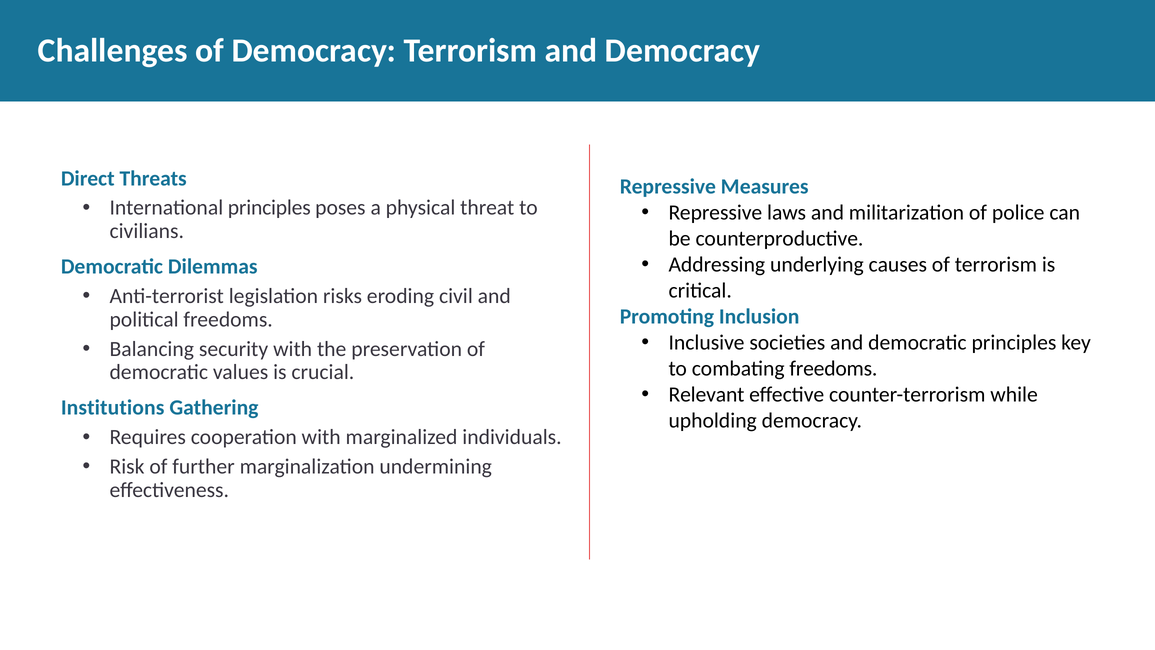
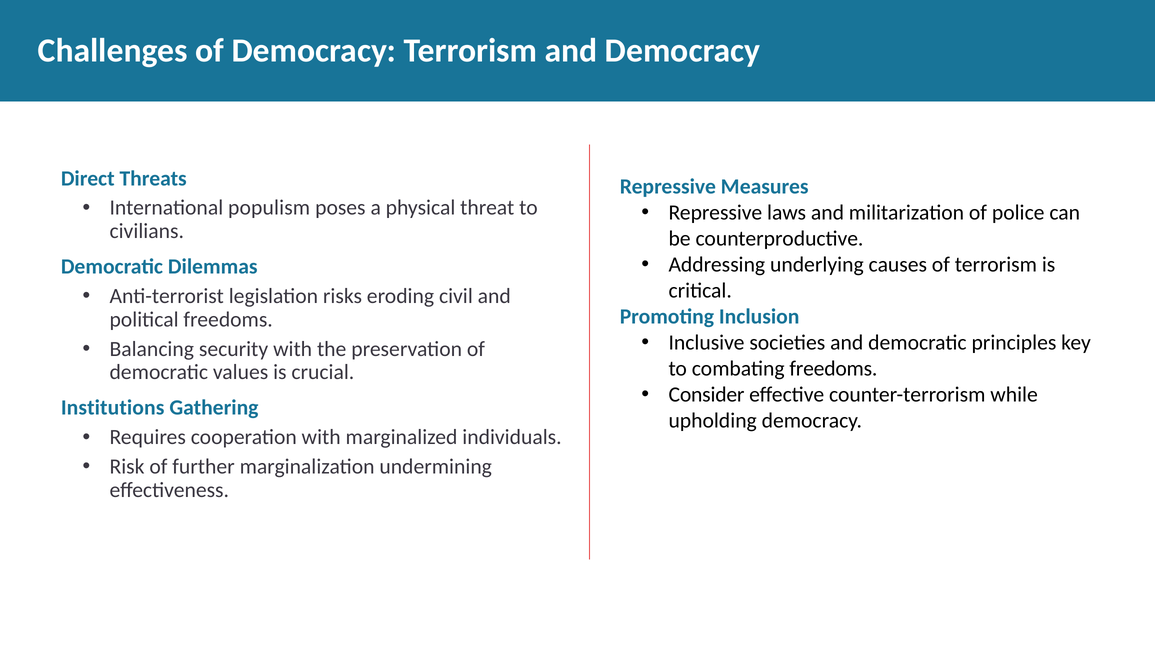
International principles: principles -> populism
Relevant: Relevant -> Consider
